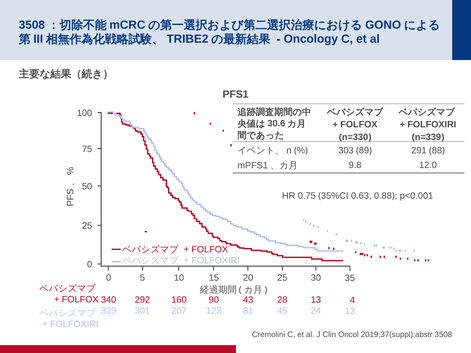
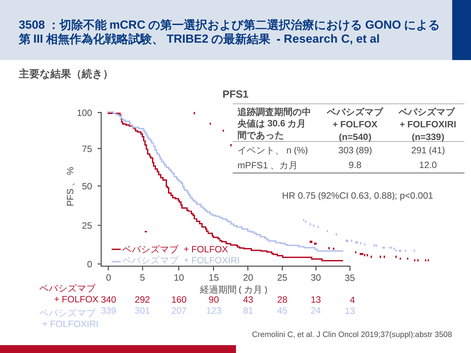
Oncology: Oncology -> Research
n=330: n=330 -> n=540
88: 88 -> 41
35%CI: 35%CI -> 92%CI
